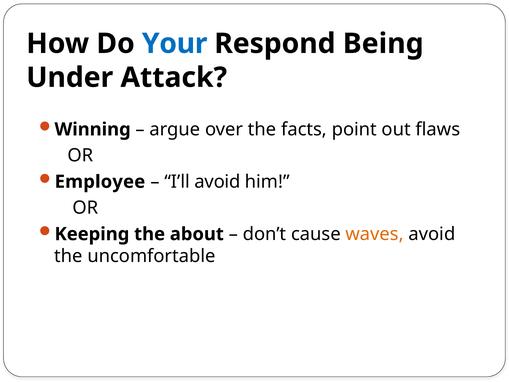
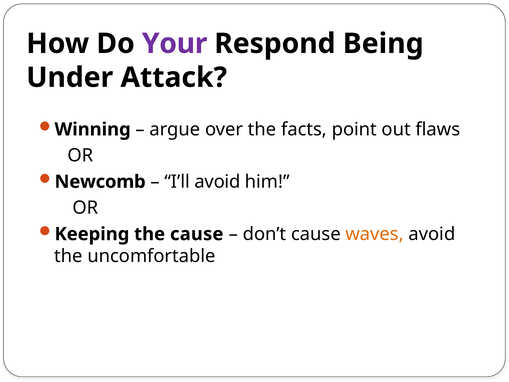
Your colour: blue -> purple
Employee: Employee -> Newcomb
the about: about -> cause
